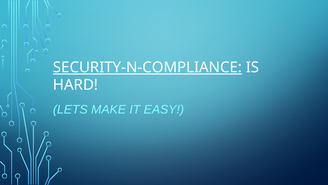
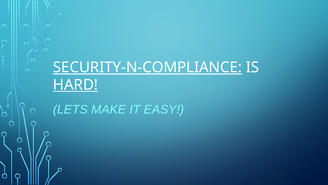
HARD underline: none -> present
